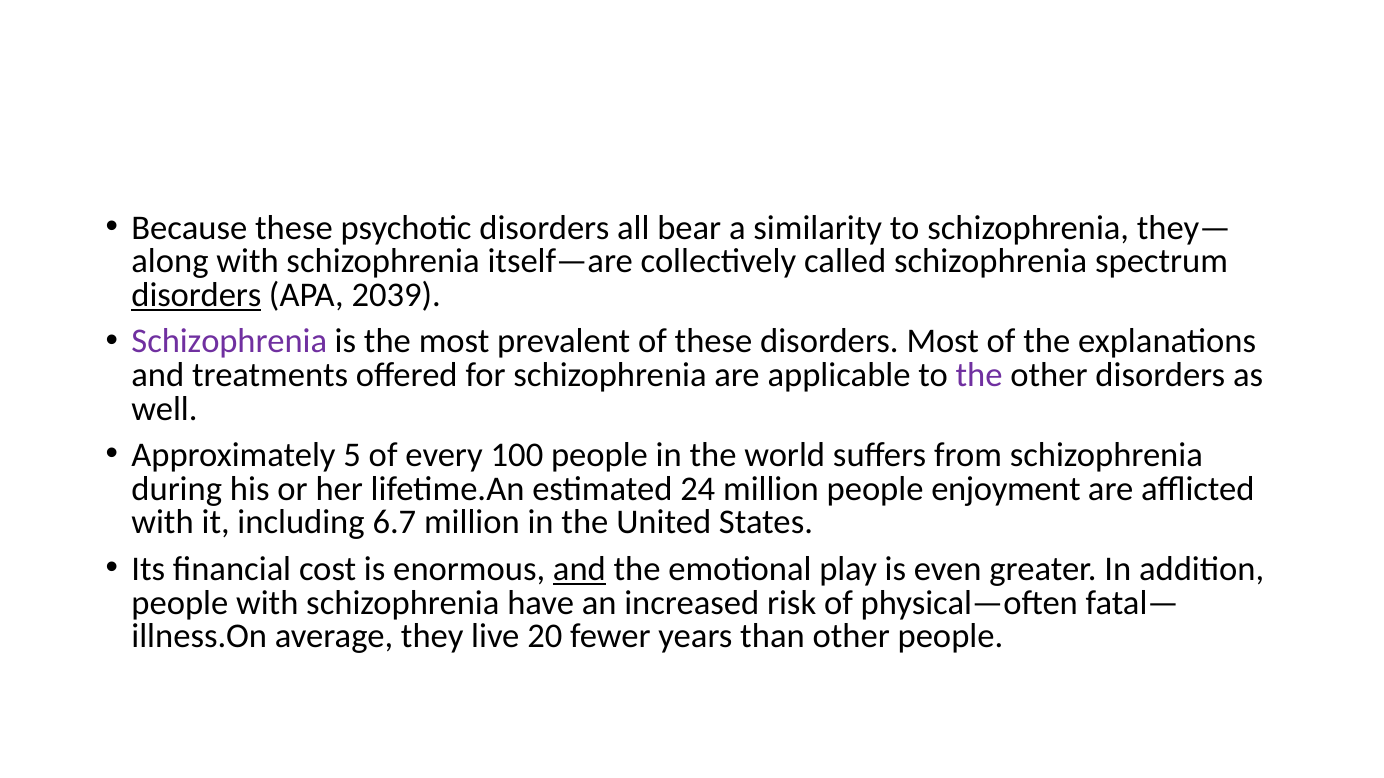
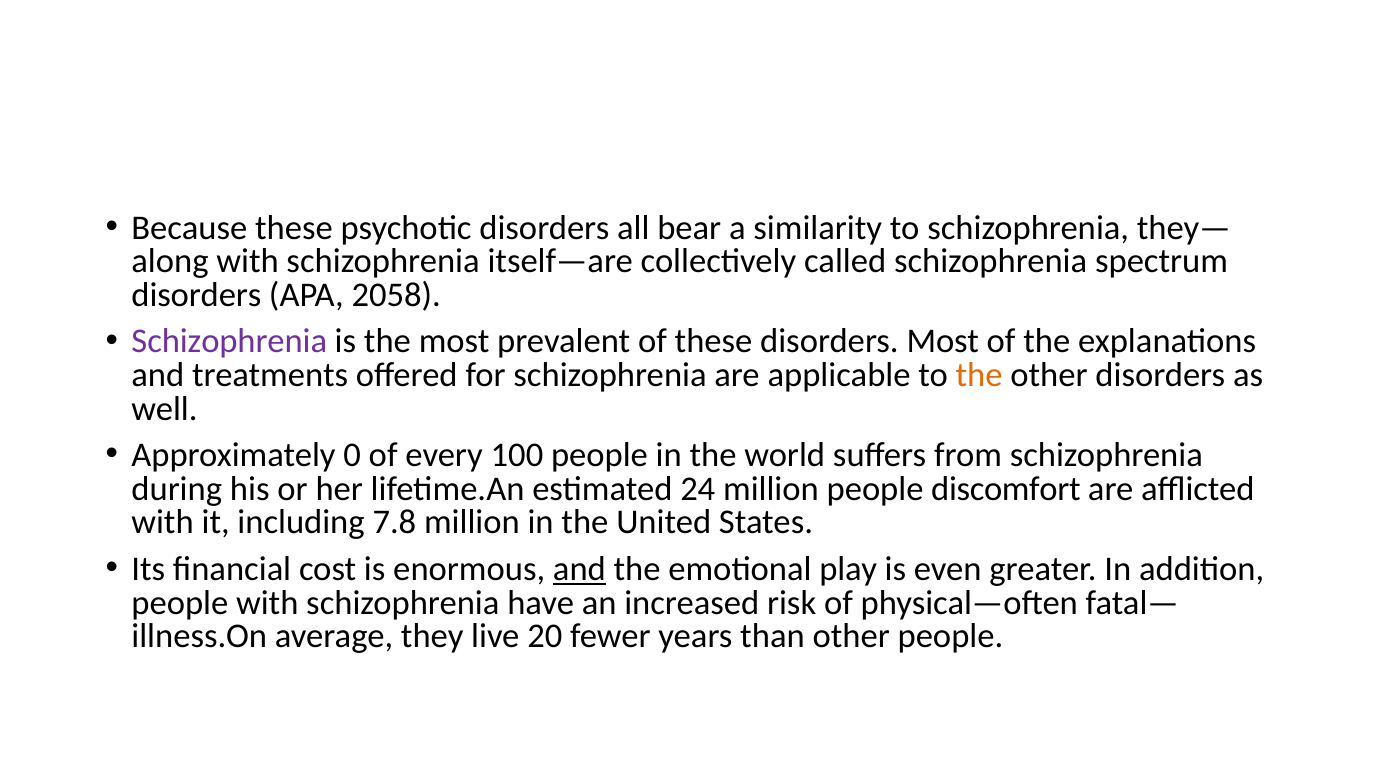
disorders at (196, 295) underline: present -> none
2039: 2039 -> 2058
the at (979, 375) colour: purple -> orange
5: 5 -> 0
enjoyment: enjoyment -> discomfort
6.7: 6.7 -> 7.8
